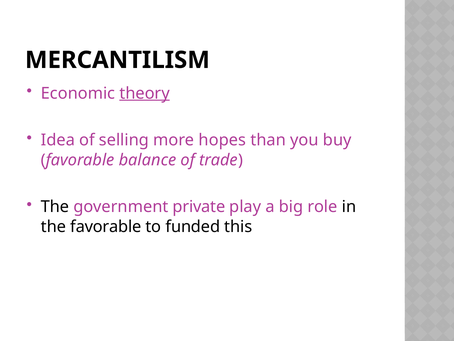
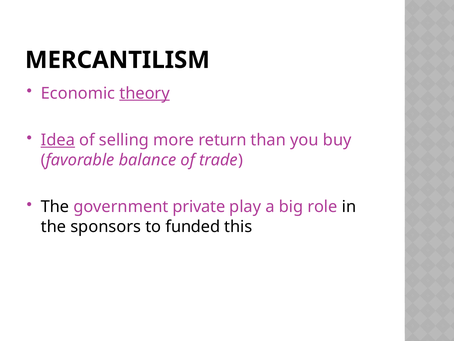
Idea underline: none -> present
hopes: hopes -> return
the favorable: favorable -> sponsors
